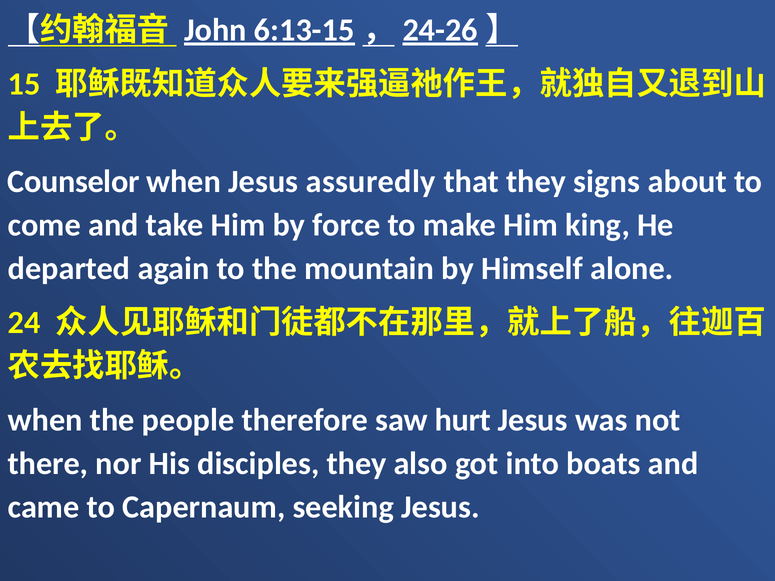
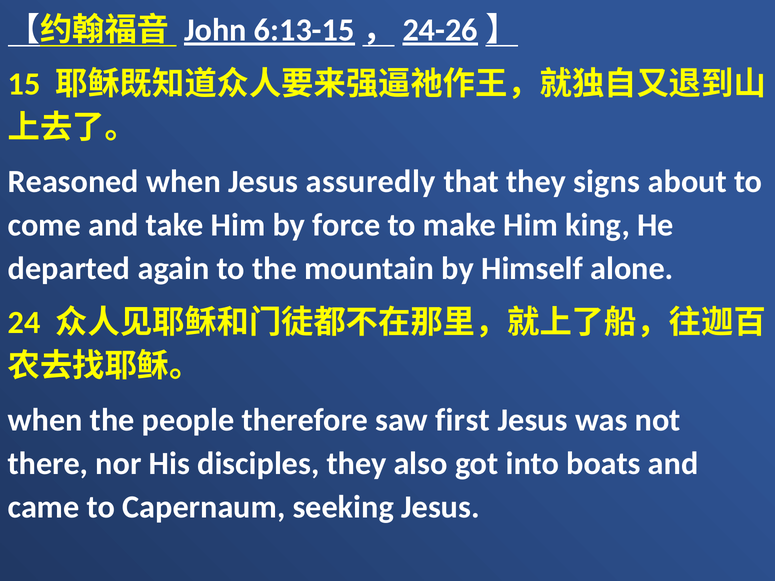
Counselor: Counselor -> Reasoned
hurt: hurt -> first
